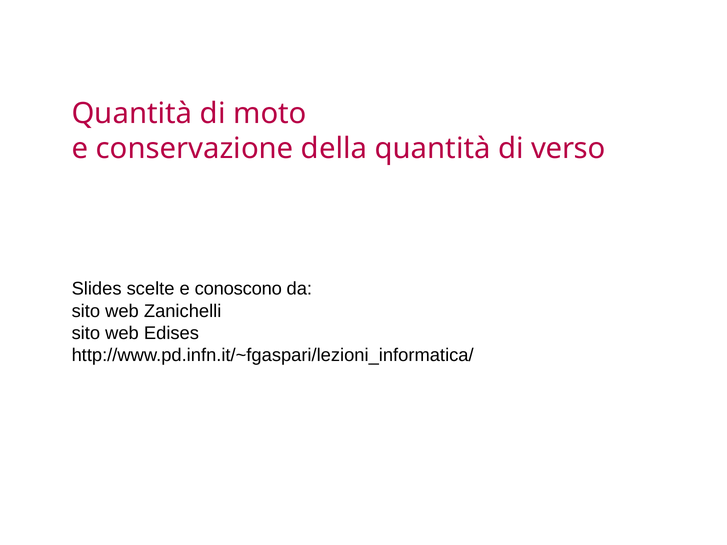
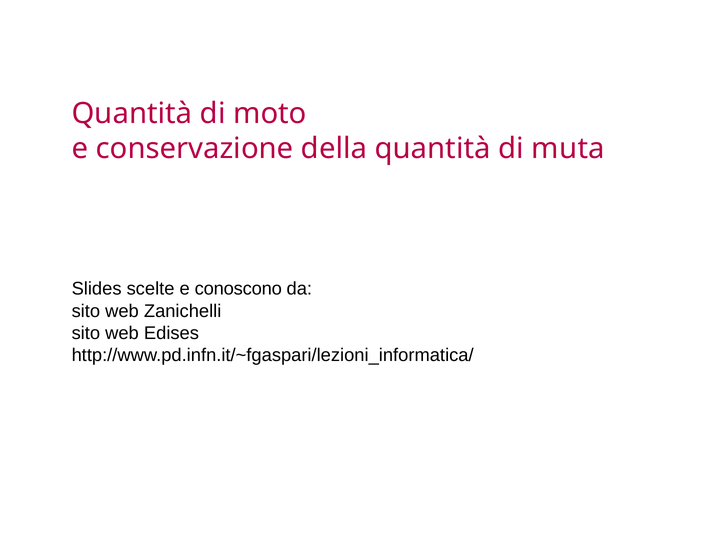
verso: verso -> muta
